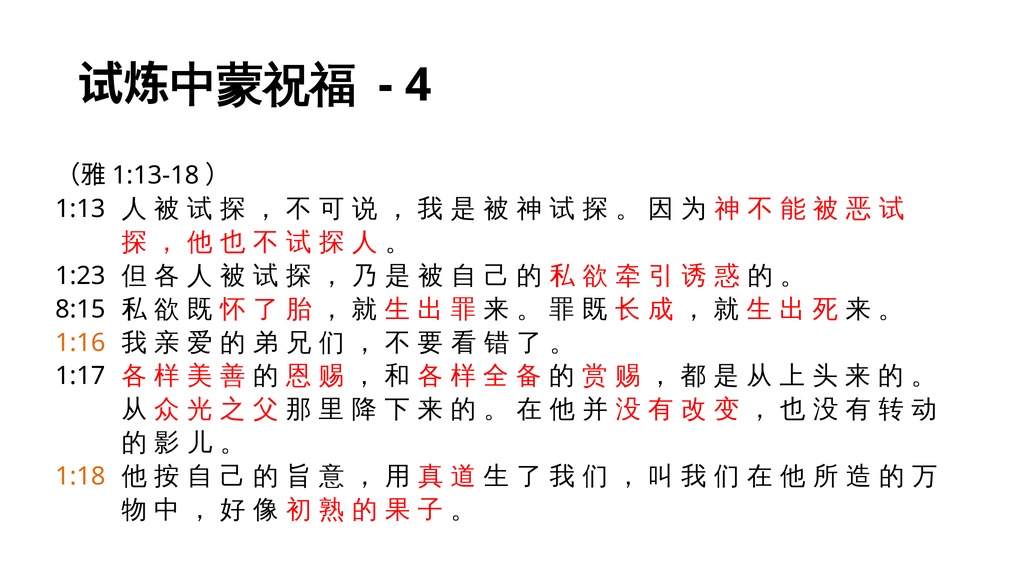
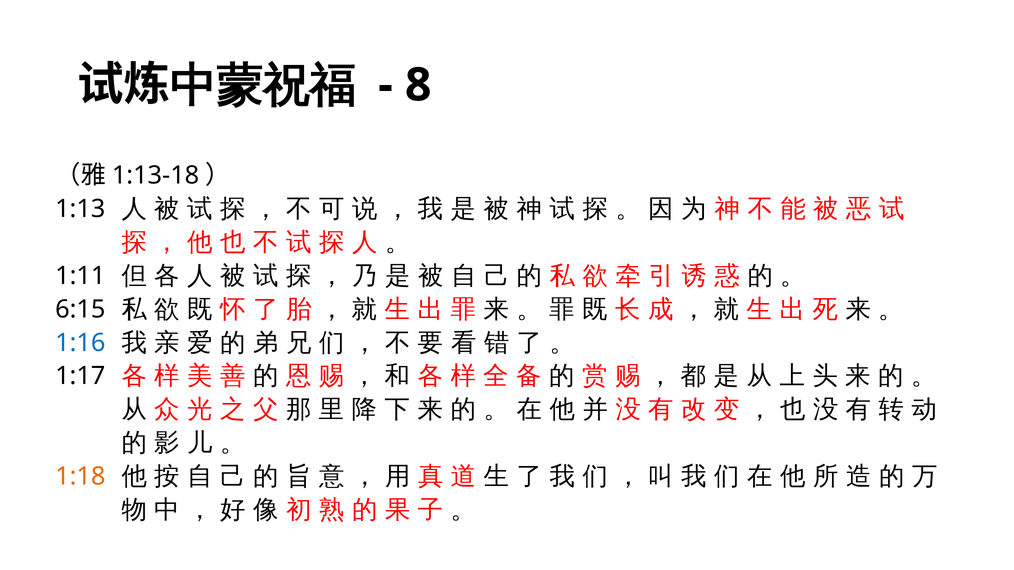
4: 4 -> 8
1:23: 1:23 -> 1:11
8:15: 8:15 -> 6:15
1:16 colour: orange -> blue
